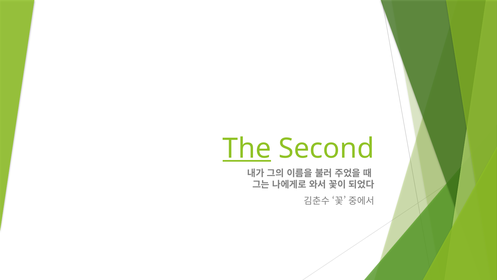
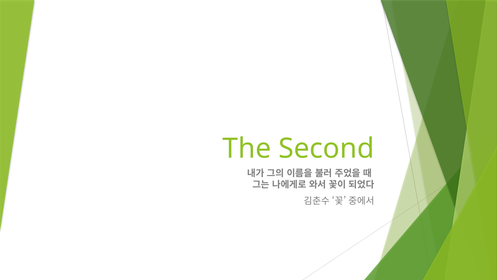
The underline: present -> none
